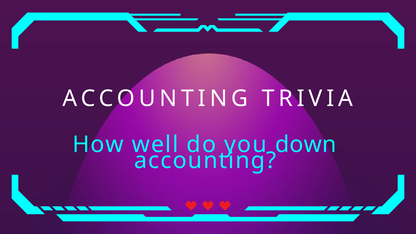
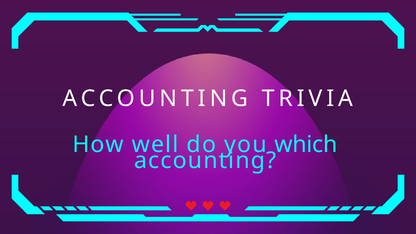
down: down -> which
